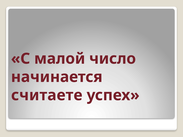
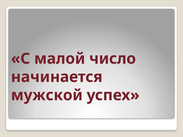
считаете: считаете -> мужской
